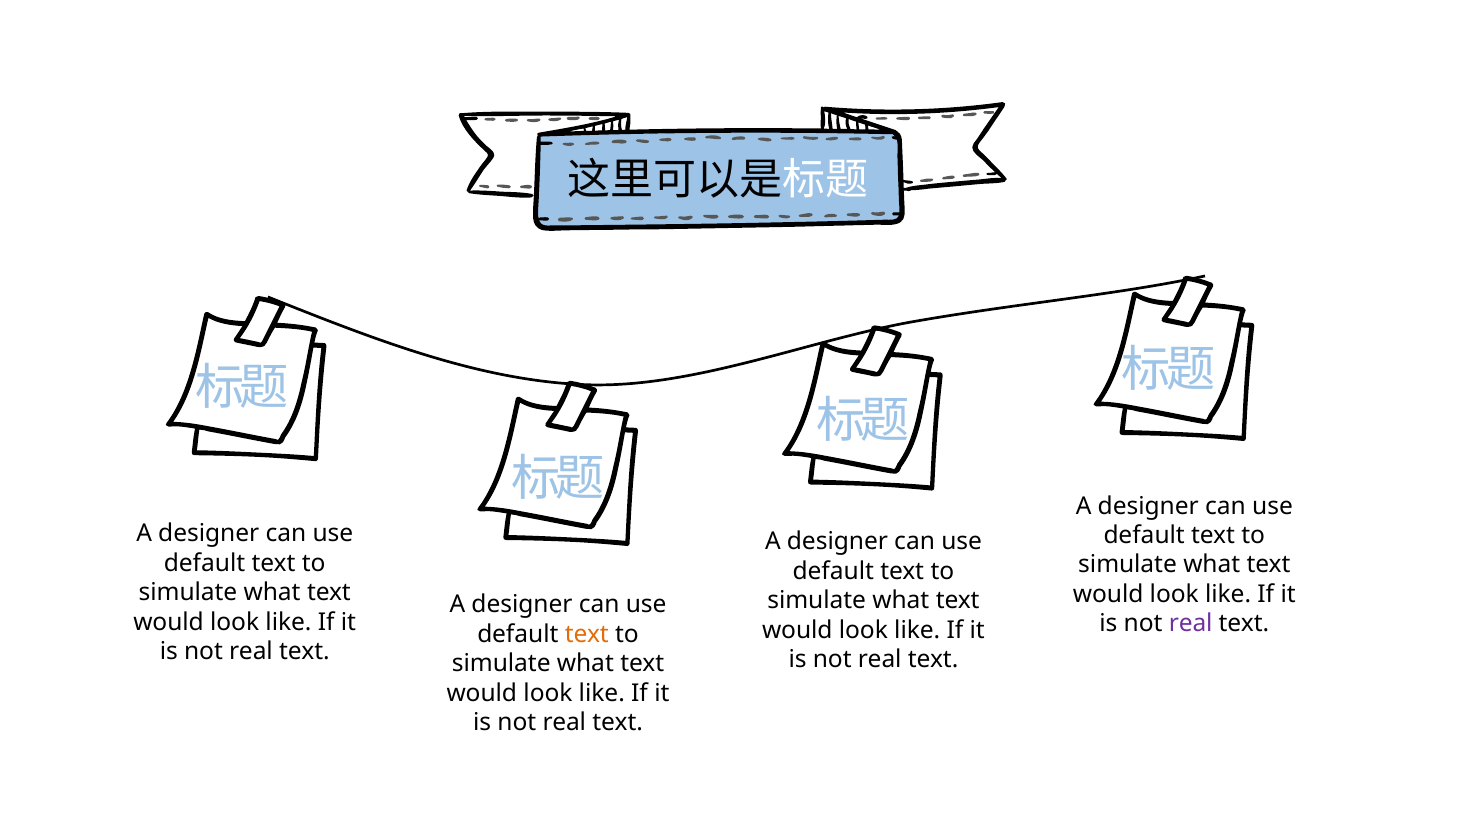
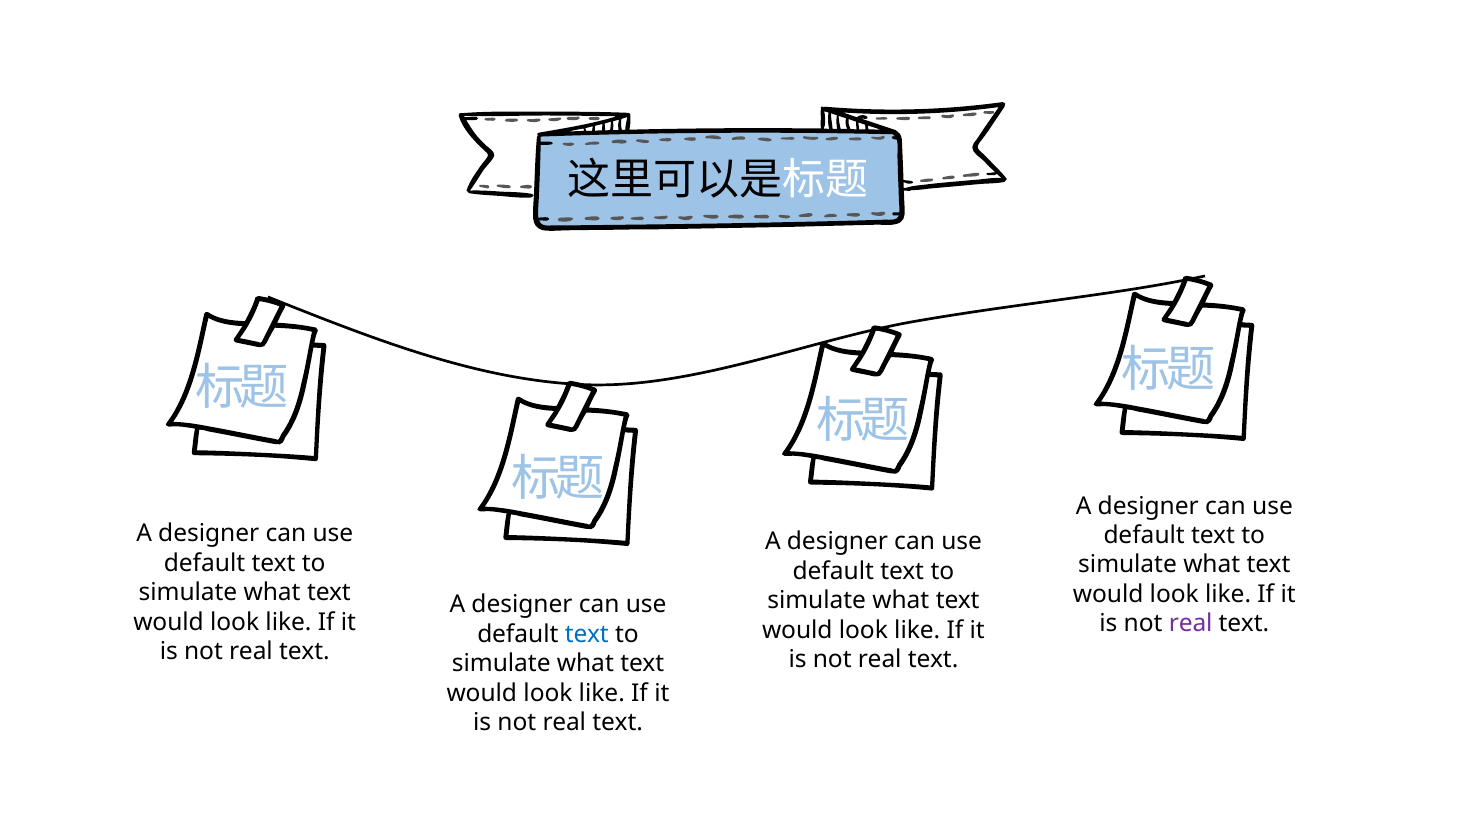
text at (587, 634) colour: orange -> blue
